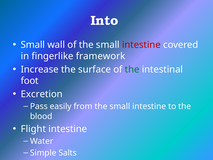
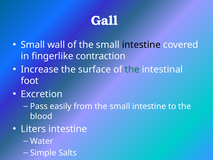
Into: Into -> Gall
intestine at (141, 45) colour: red -> black
framework: framework -> contraction
Flight: Flight -> Liters
